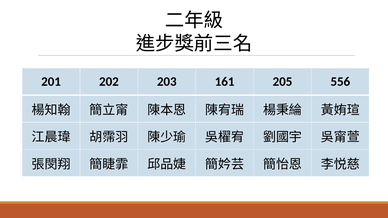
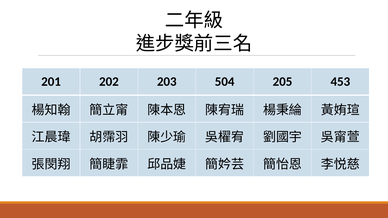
161: 161 -> 504
556: 556 -> 453
